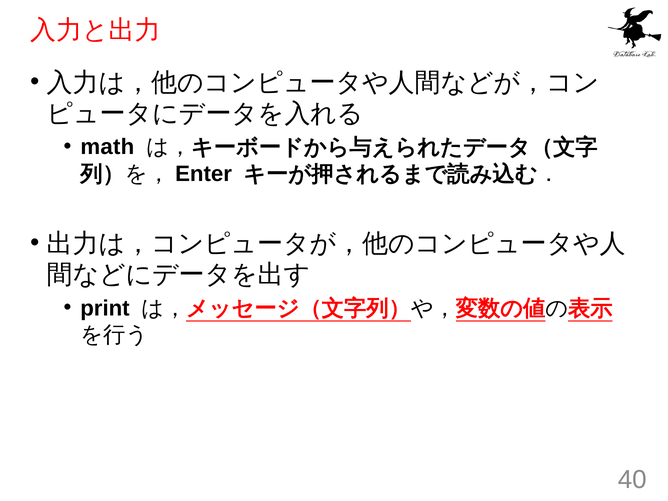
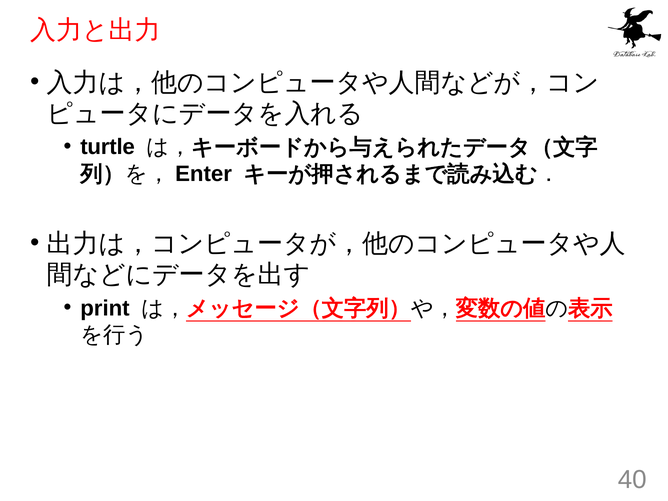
math: math -> turtle
